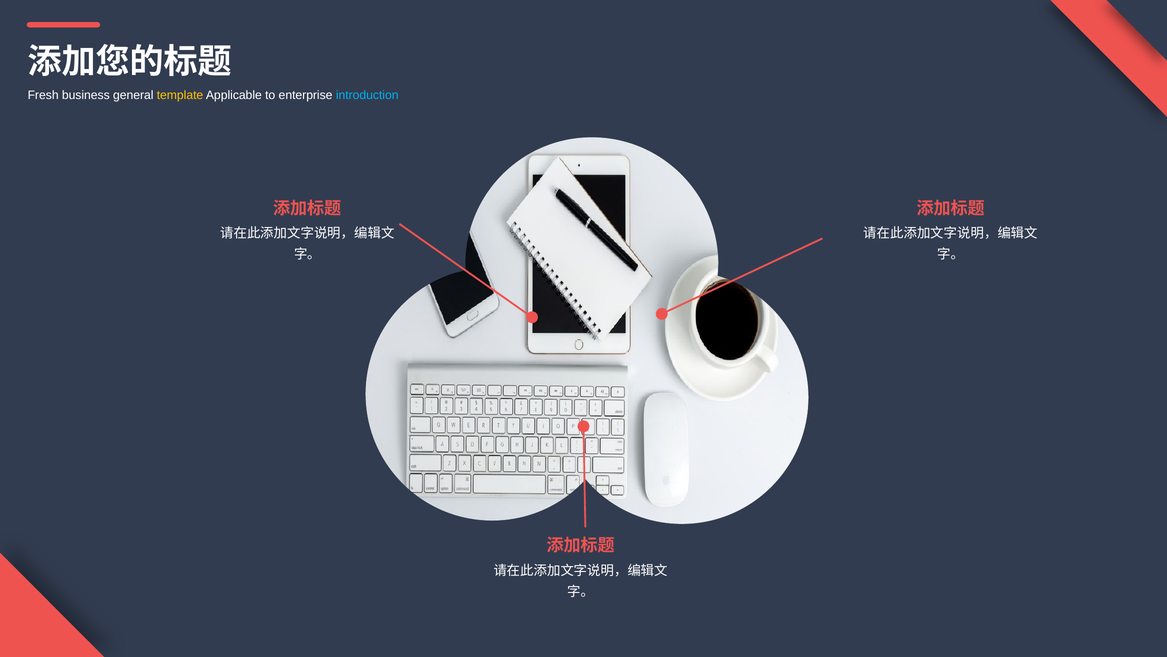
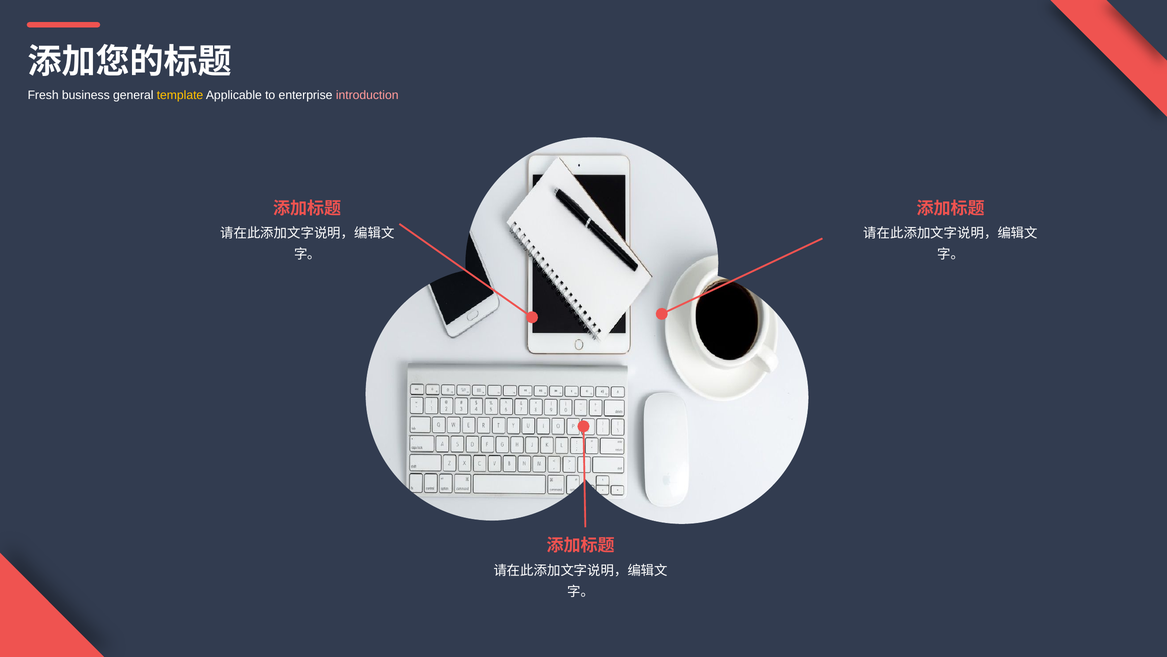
introduction colour: light blue -> pink
